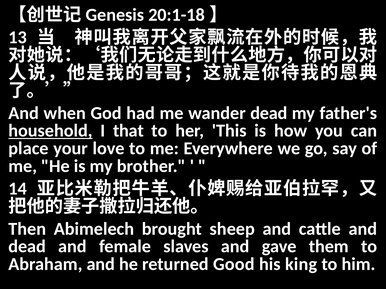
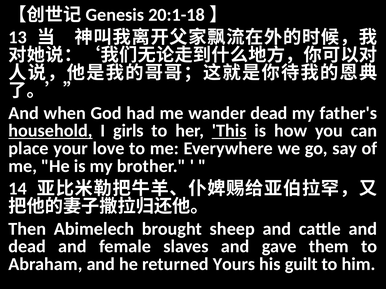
that: that -> girls
This underline: none -> present
Good: Good -> Yours
king: king -> guilt
